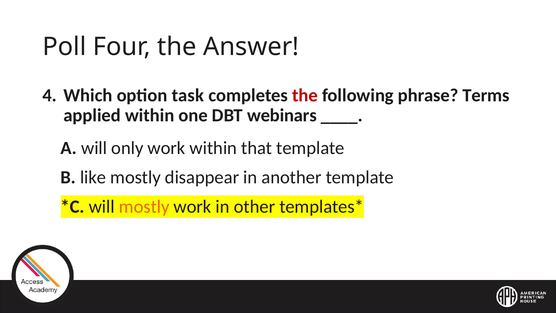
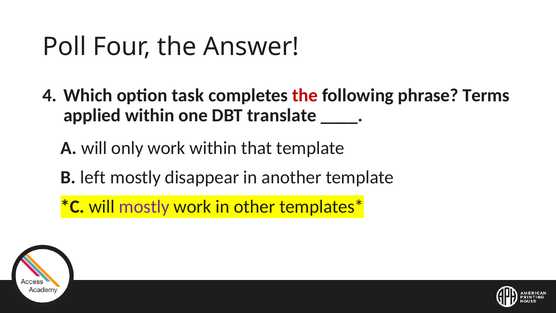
webinars: webinars -> translate
like: like -> left
mostly at (144, 207) colour: orange -> purple
